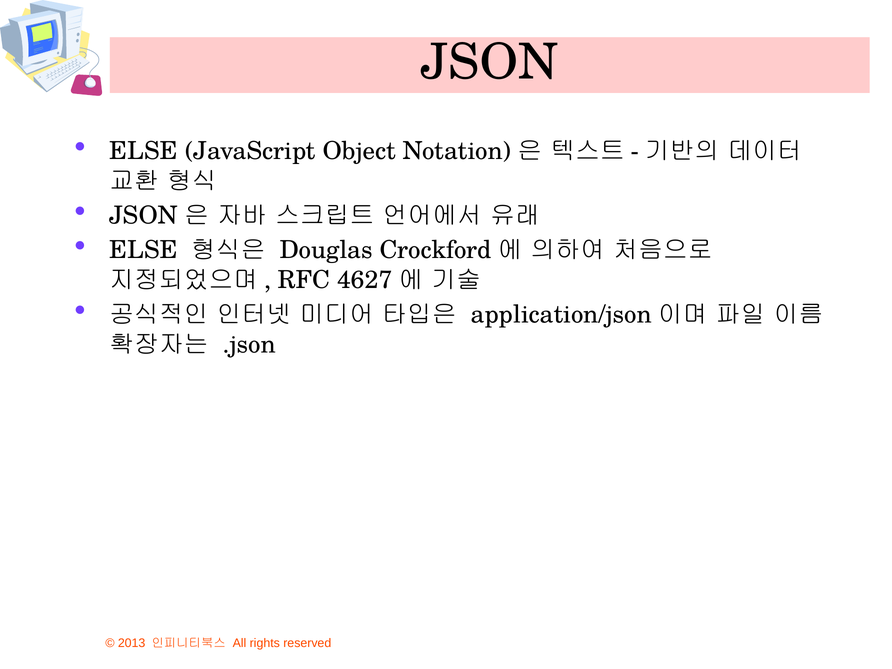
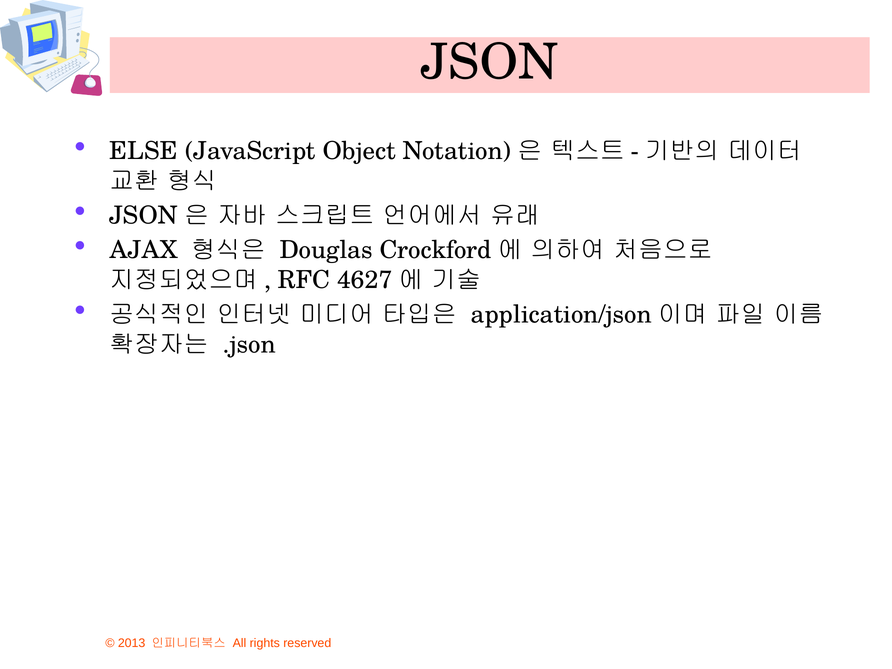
ELSE at (144, 250): ELSE -> AJAX
